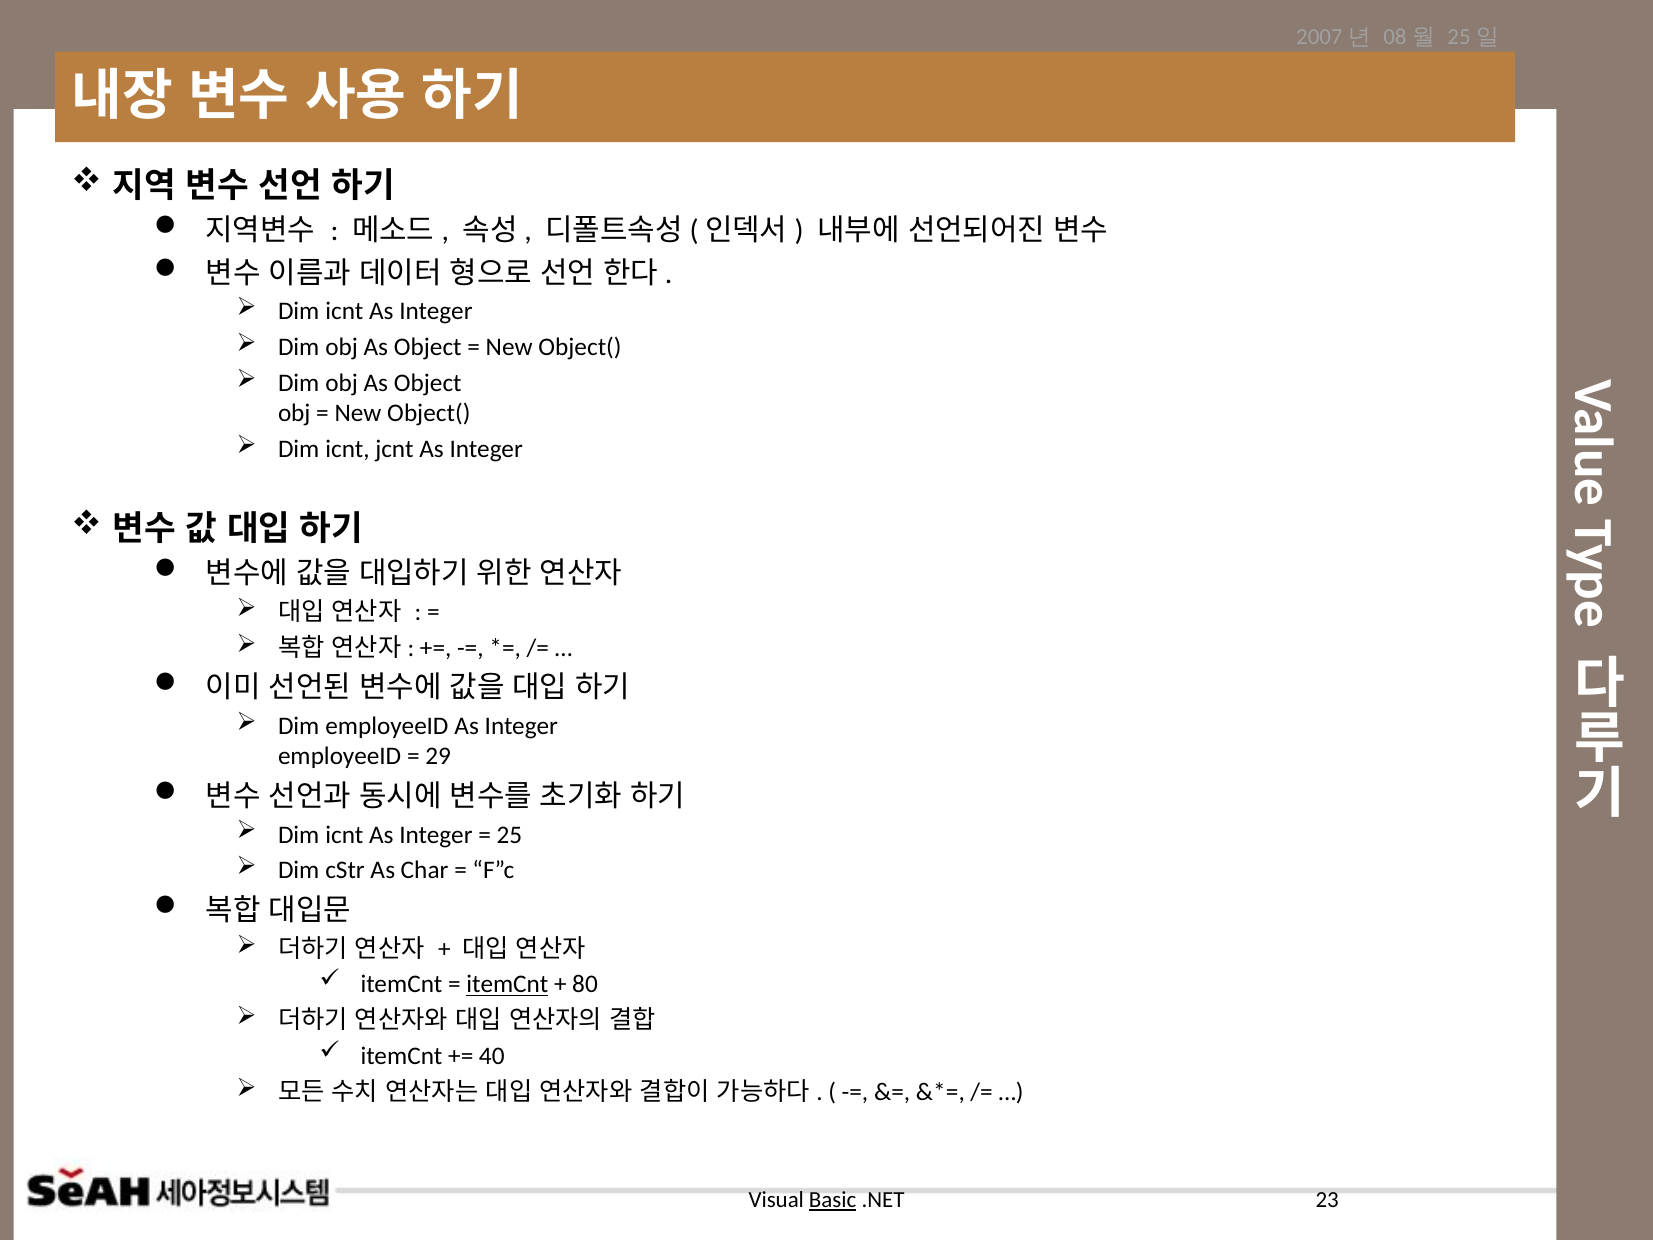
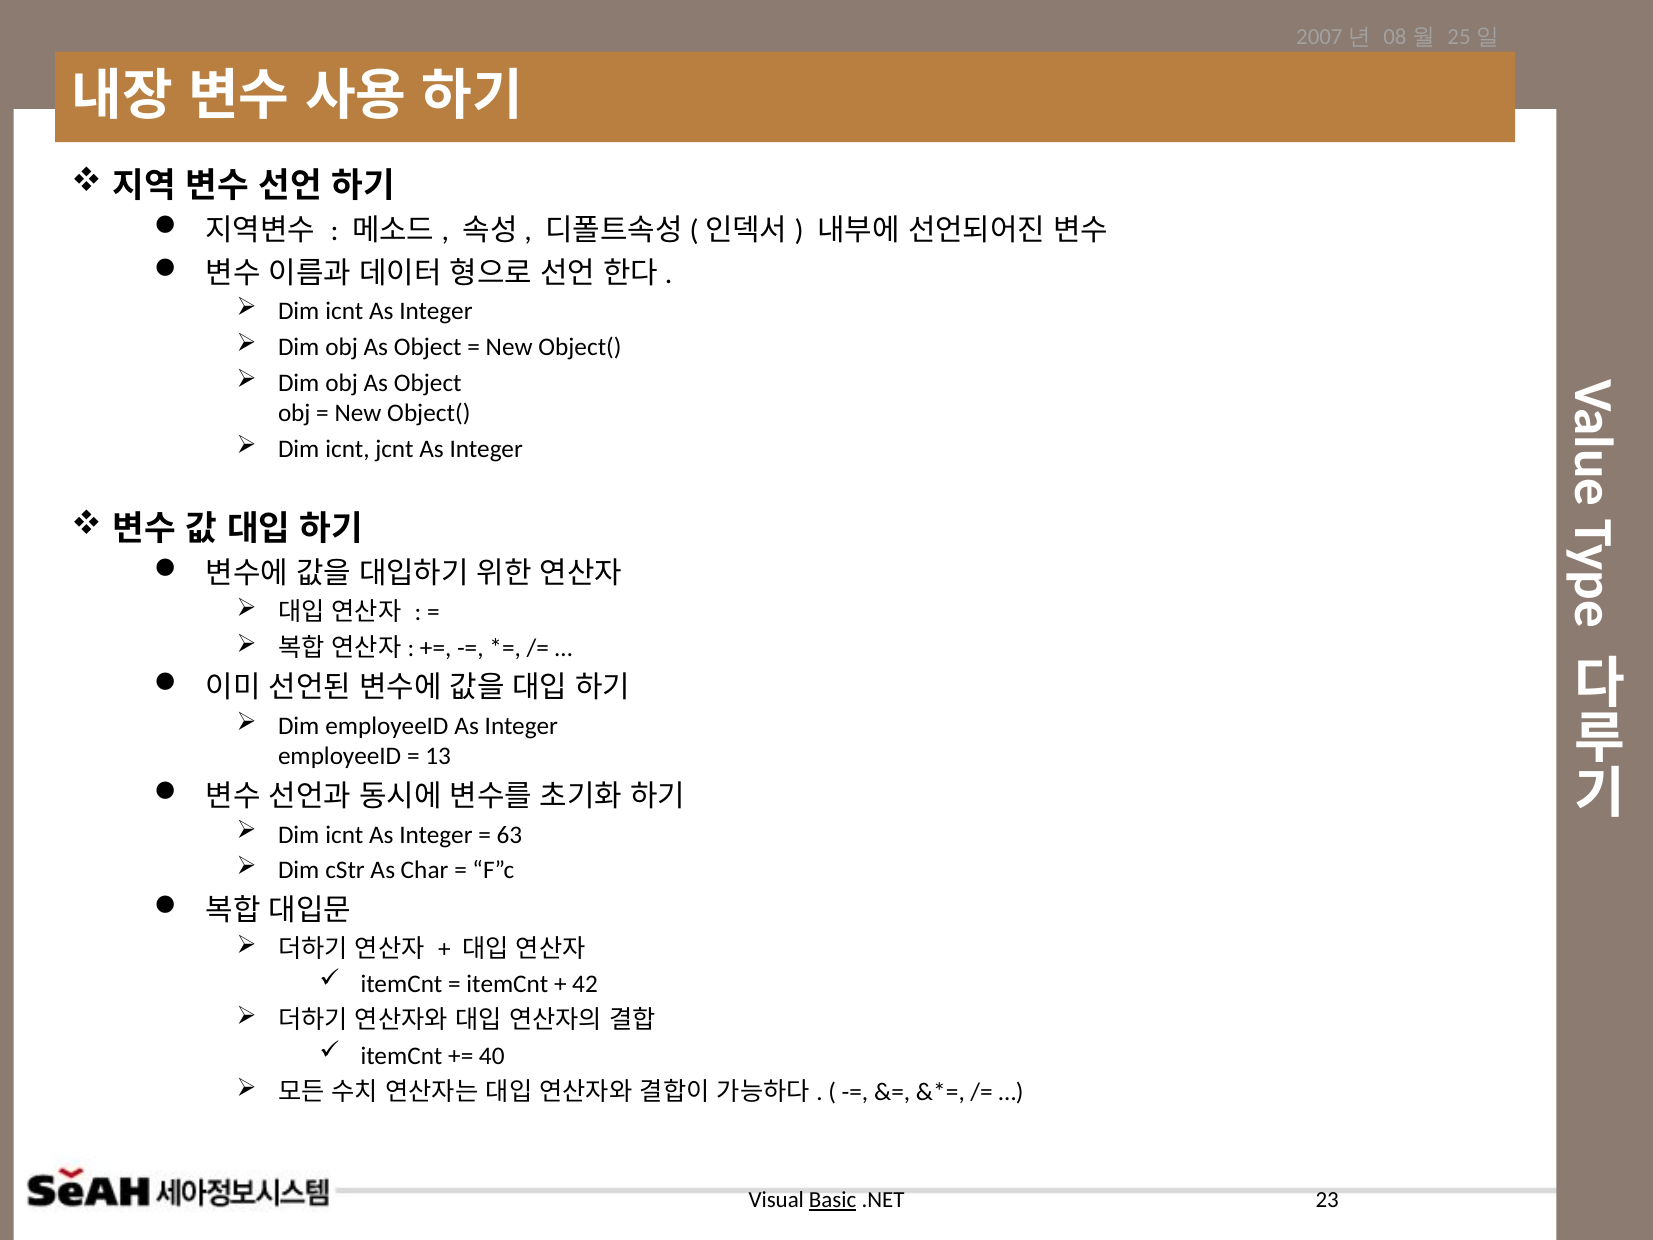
29: 29 -> 13
25: 25 -> 63
itemCnt at (507, 984) underline: present -> none
80: 80 -> 42
